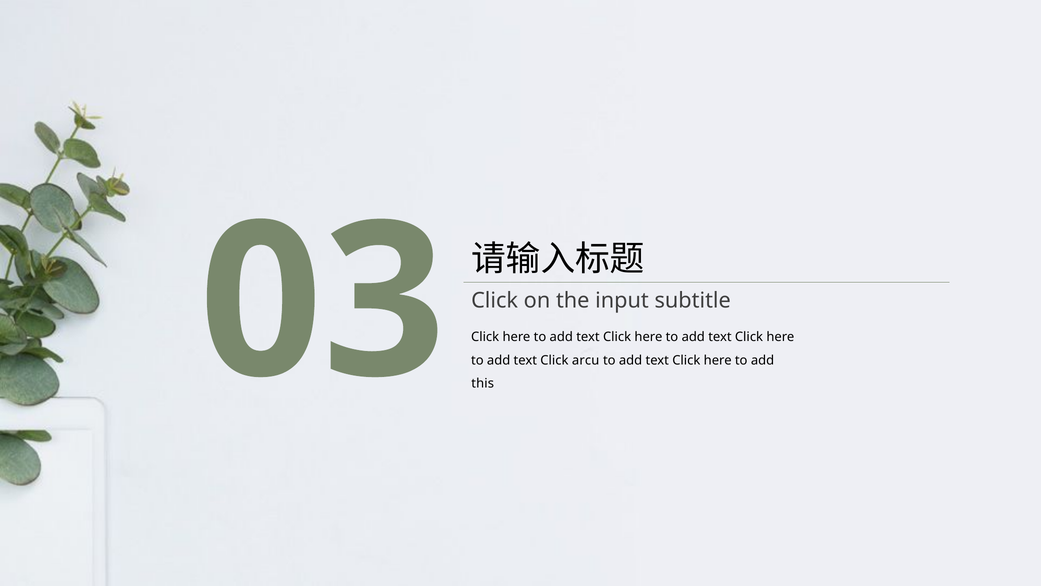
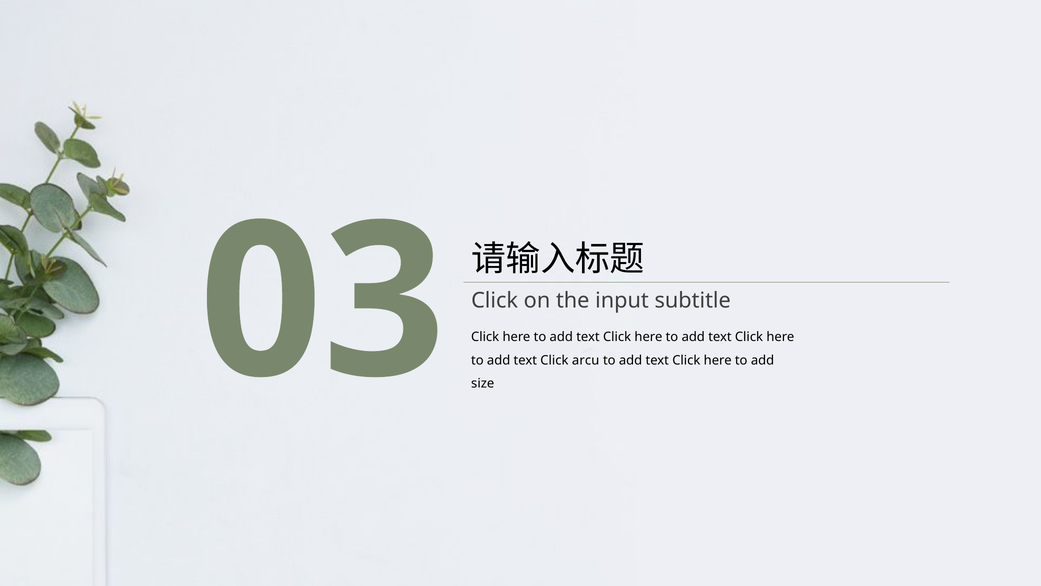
this: this -> size
